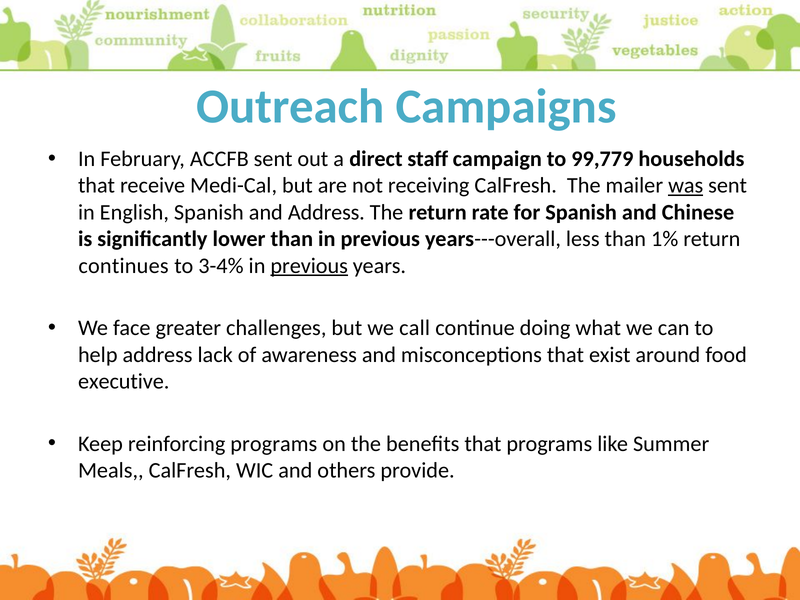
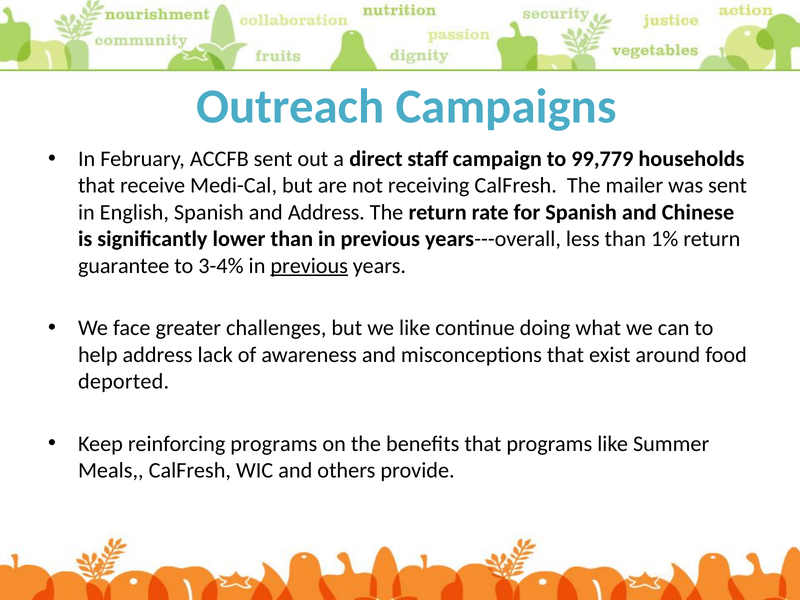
was underline: present -> none
continues: continues -> guarantee
we call: call -> like
executive: executive -> deported
